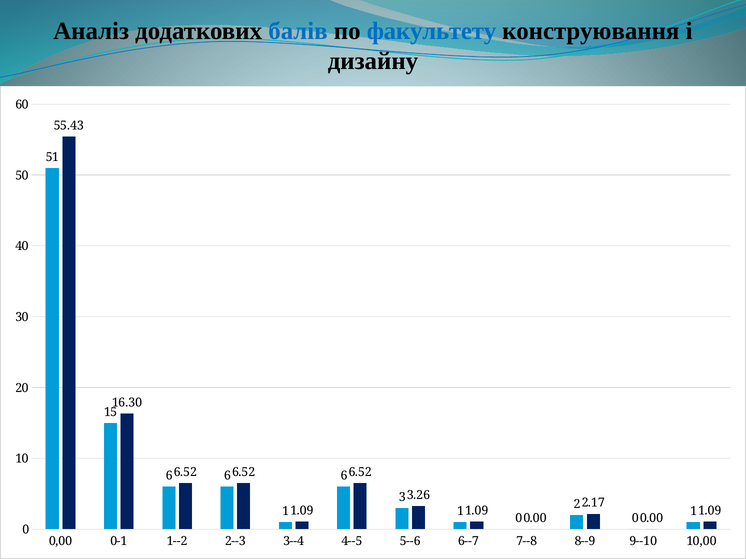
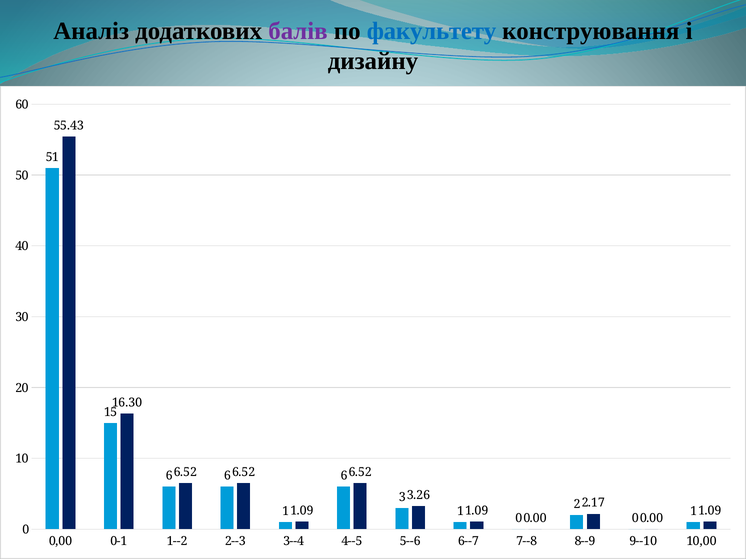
балів colour: blue -> purple
